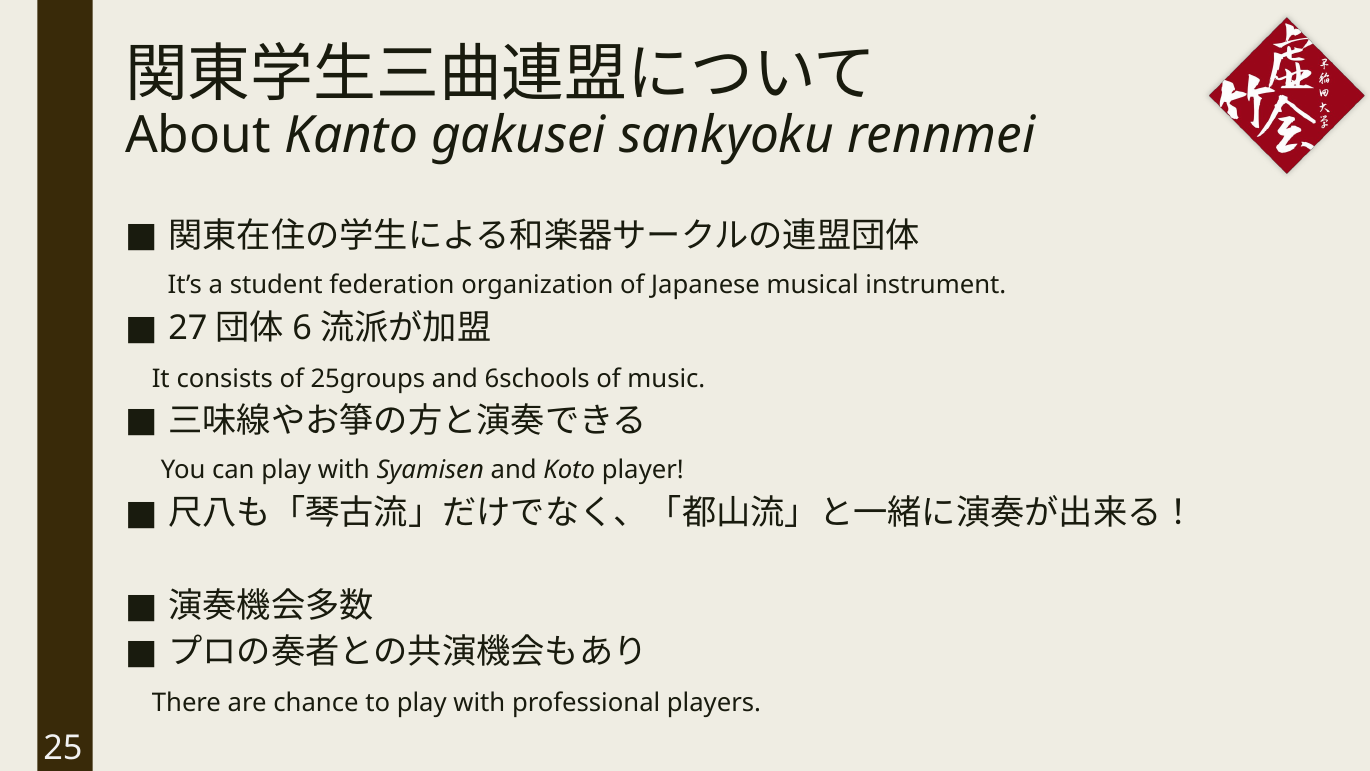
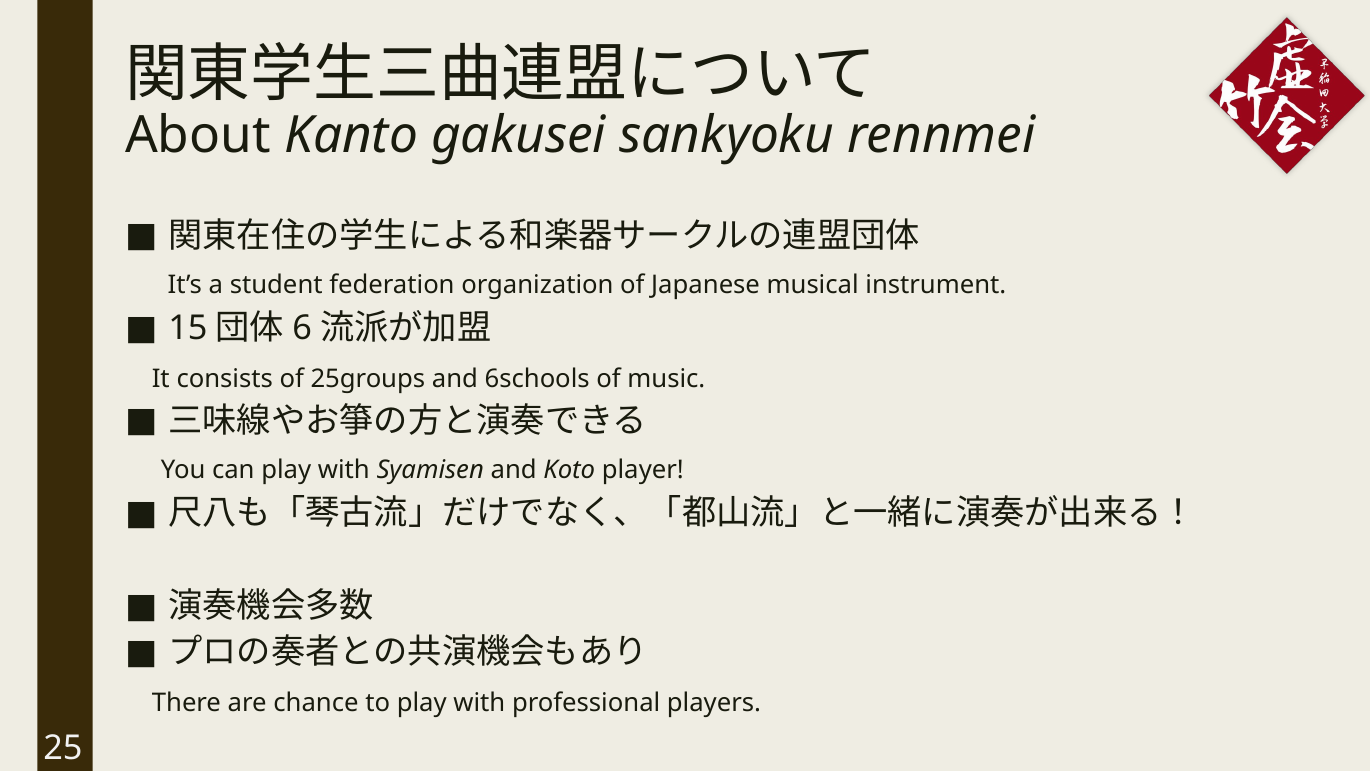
27: 27 -> 15
